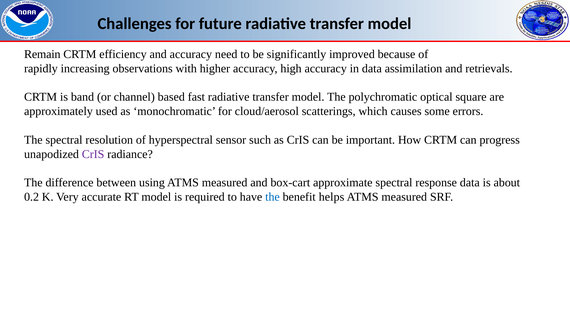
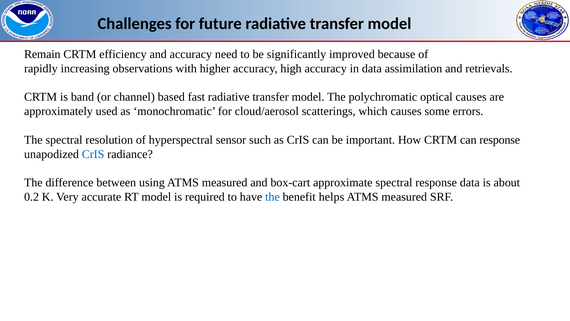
optical square: square -> causes
can progress: progress -> response
CrIS at (93, 154) colour: purple -> blue
